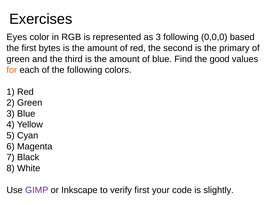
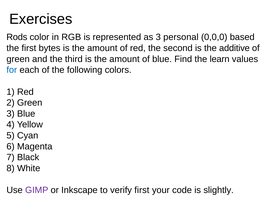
Eyes: Eyes -> Rods
3 following: following -> personal
primary: primary -> additive
good: good -> learn
for colour: orange -> blue
